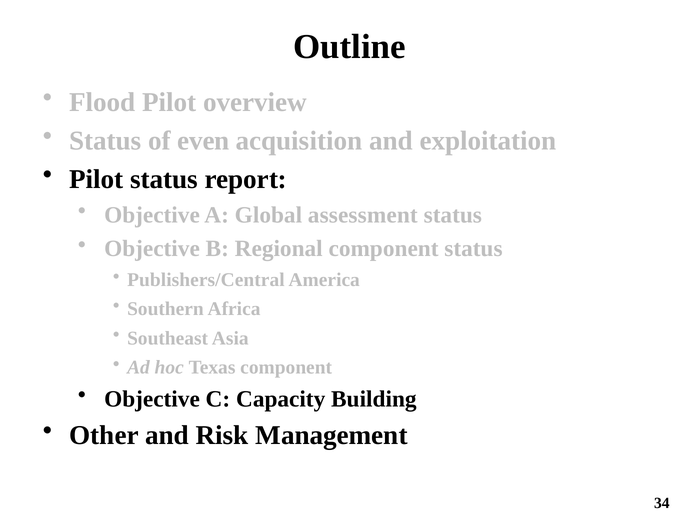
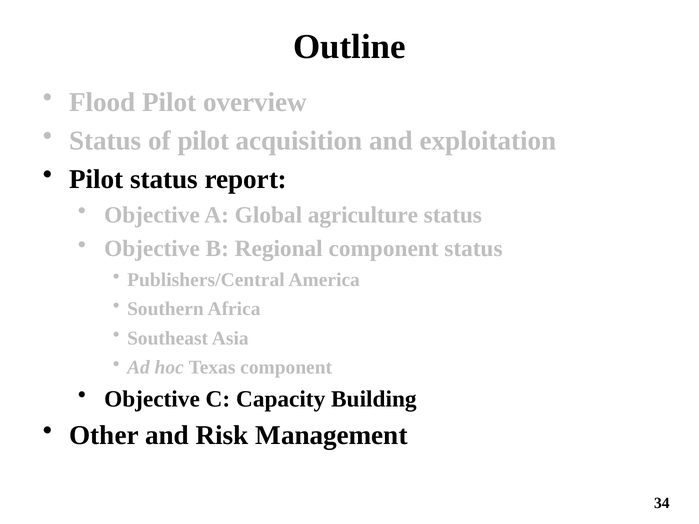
of even: even -> pilot
assessment: assessment -> agriculture
